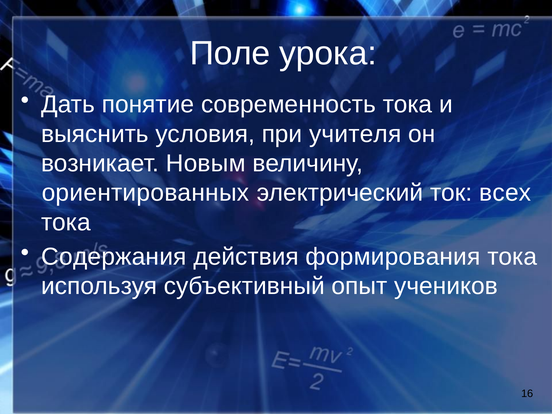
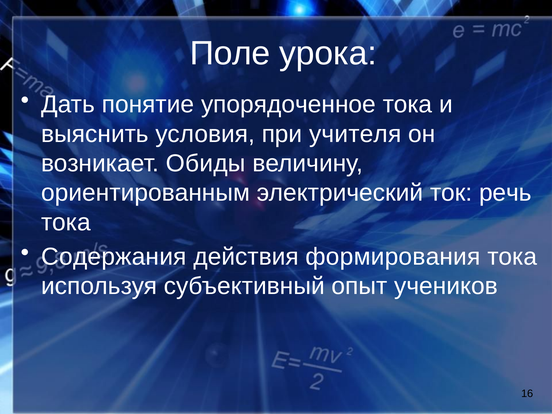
современность: современность -> упорядоченное
Новым: Новым -> Обиды
ориентированных: ориентированных -> ориентированным
всех: всех -> речь
